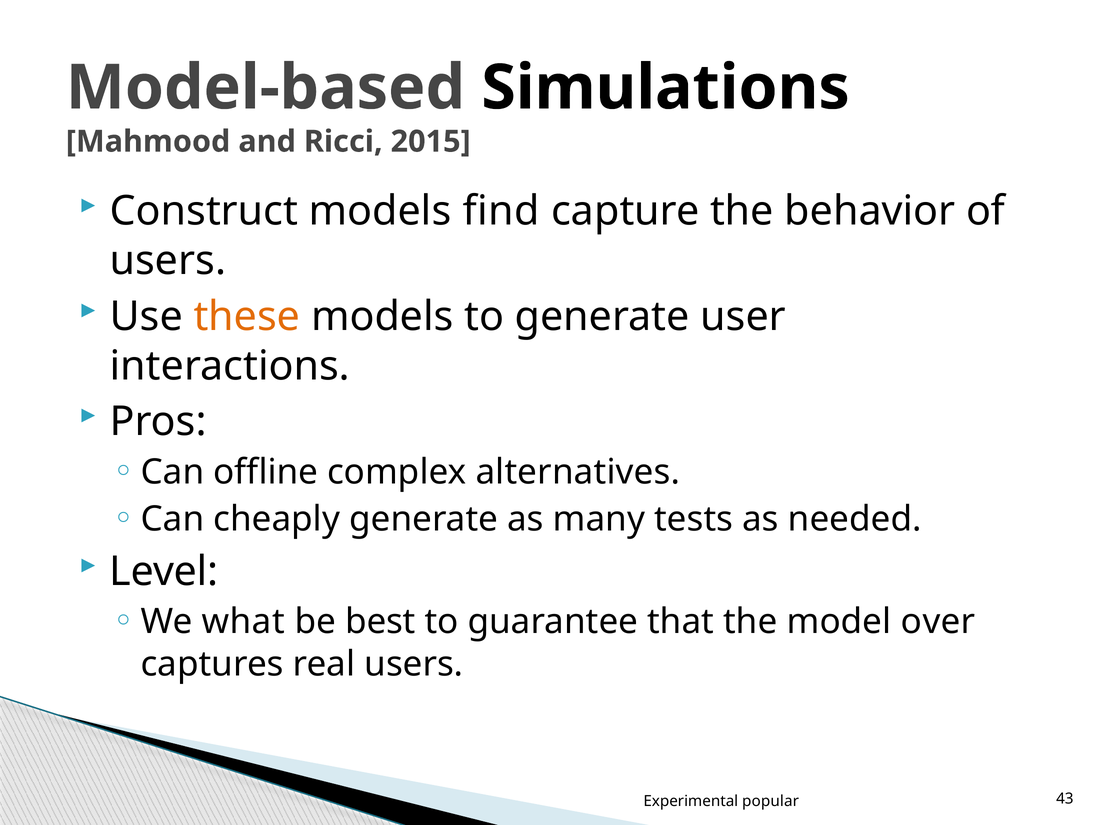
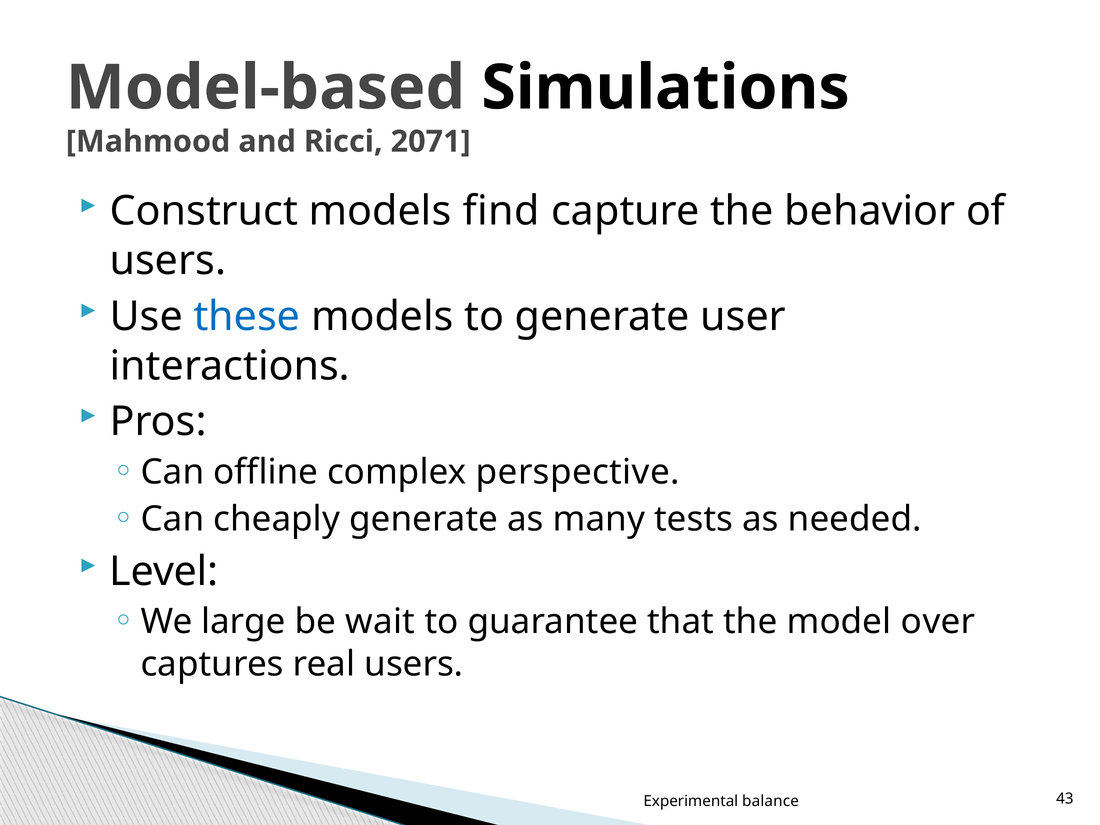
2015: 2015 -> 2071
these colour: orange -> blue
alternatives: alternatives -> perspective
what: what -> large
best: best -> wait
popular: popular -> balance
